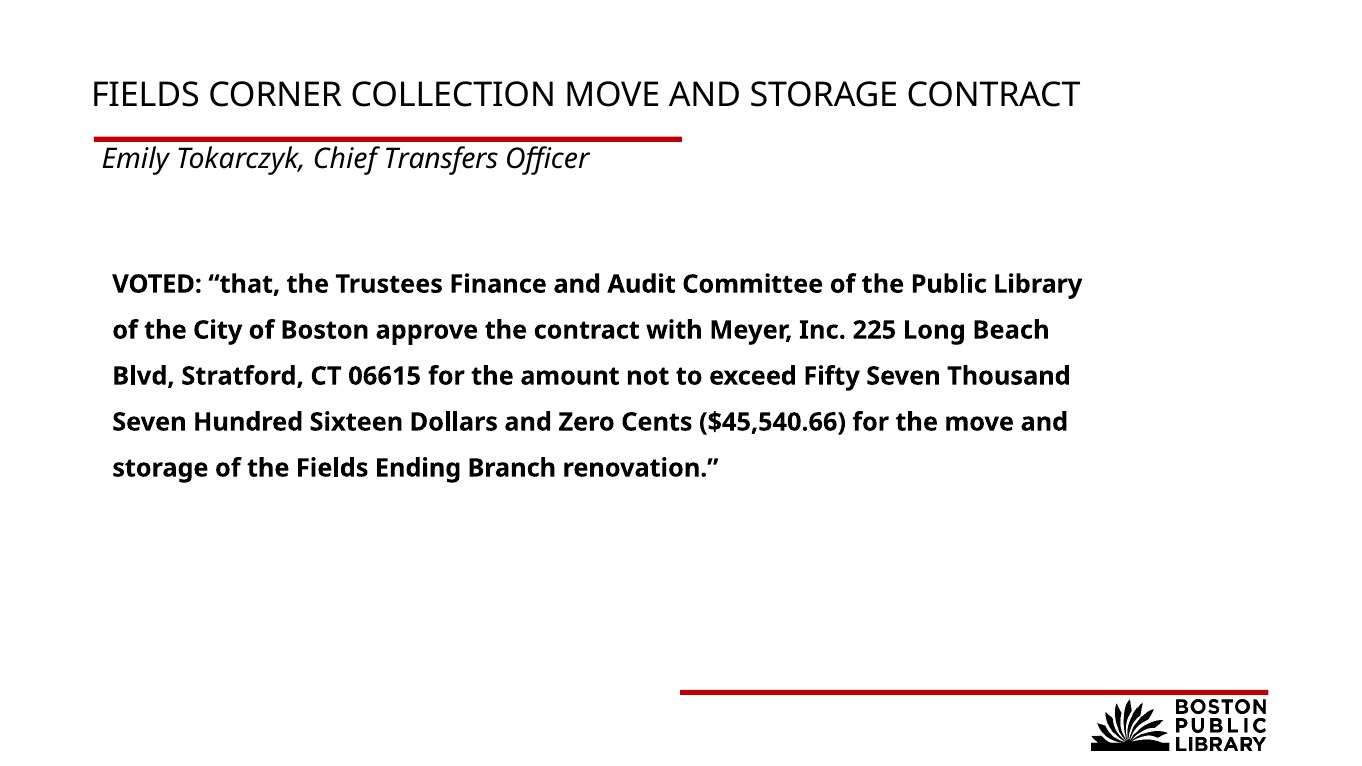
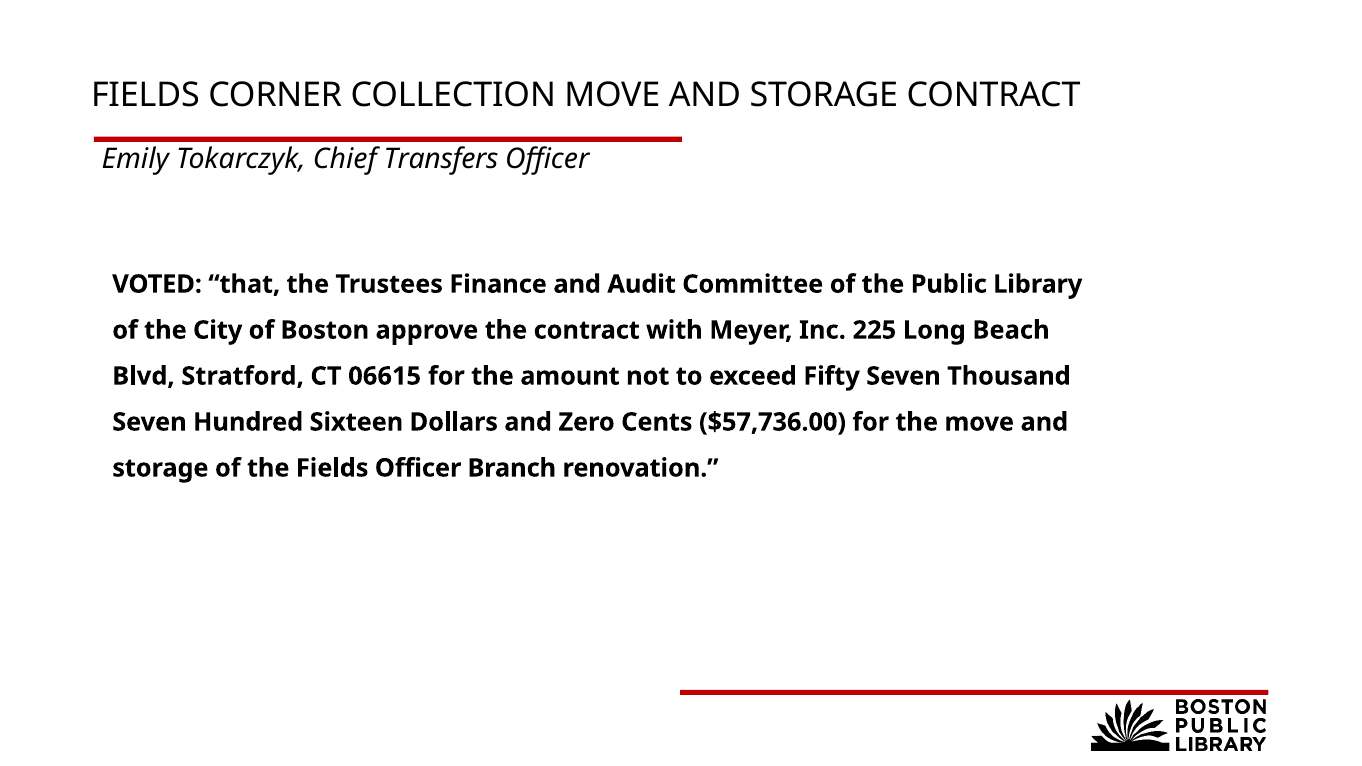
$45,540.66: $45,540.66 -> $57,736.00
Fields Ending: Ending -> Officer
